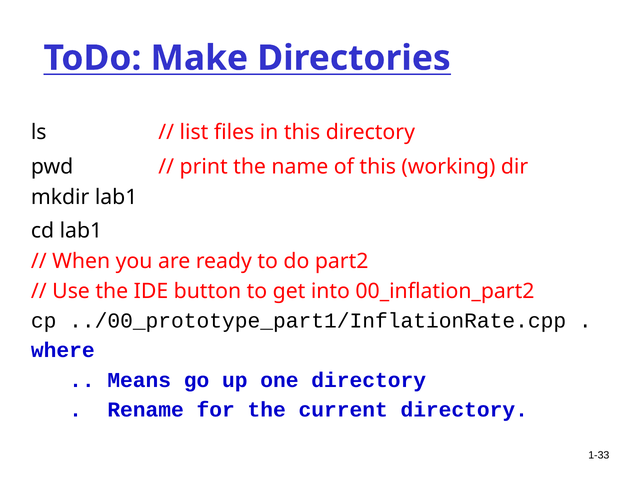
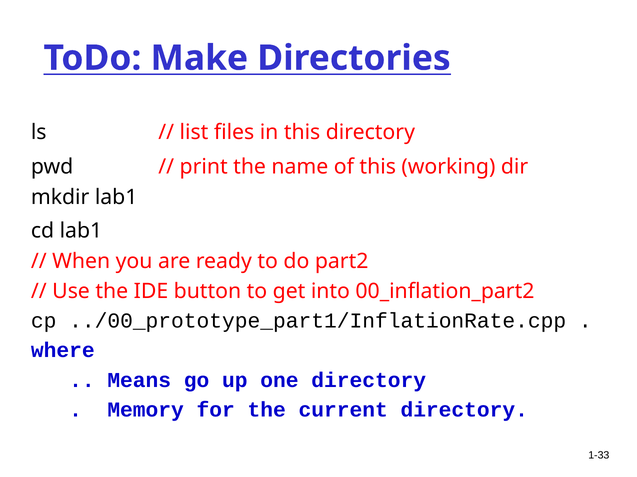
Rename: Rename -> Memory
